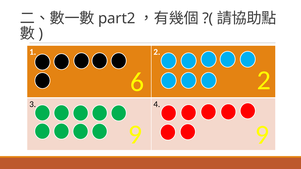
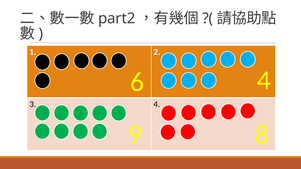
6 2: 2 -> 4
9 9: 9 -> 8
